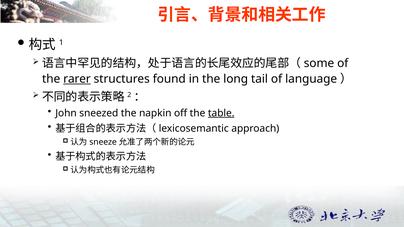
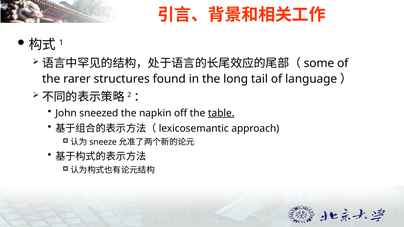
rarer underline: present -> none
